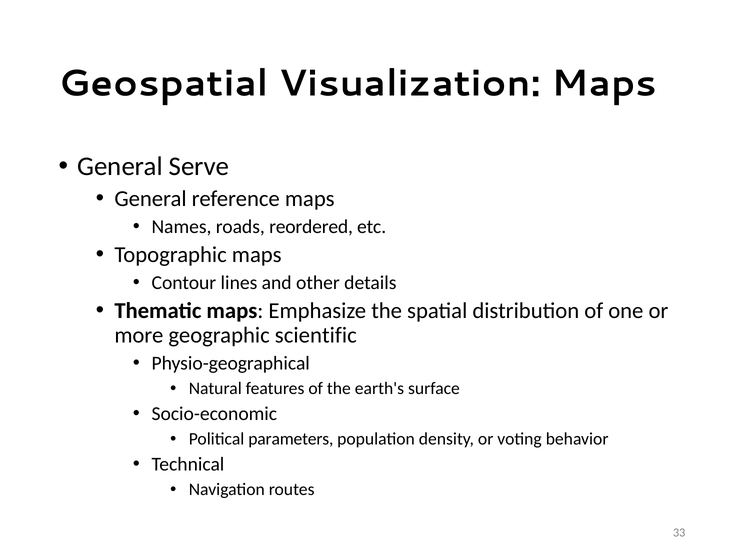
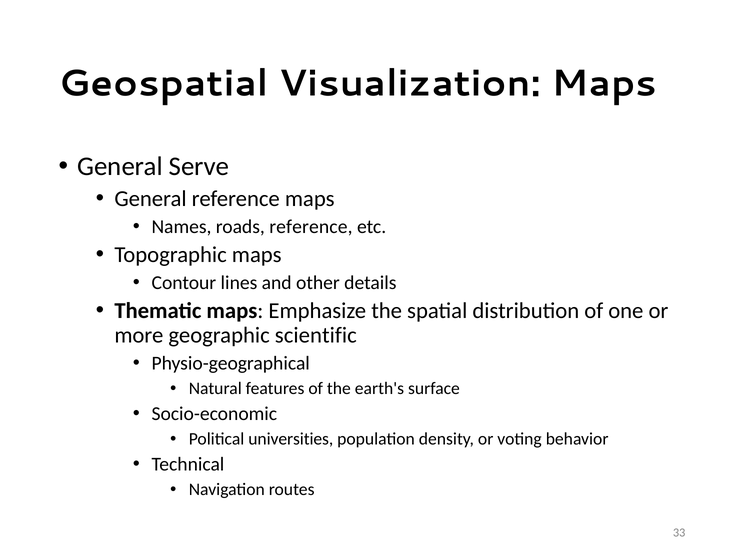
roads reordered: reordered -> reference
parameters: parameters -> universities
